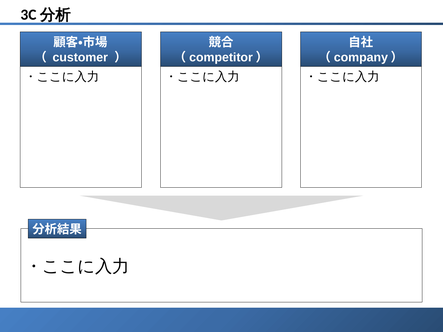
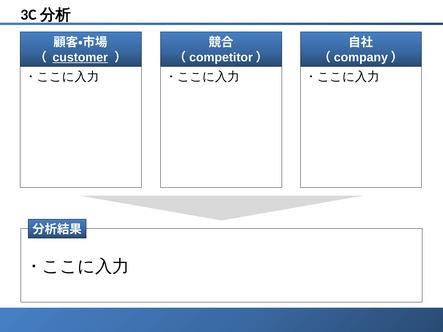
customer underline: none -> present
